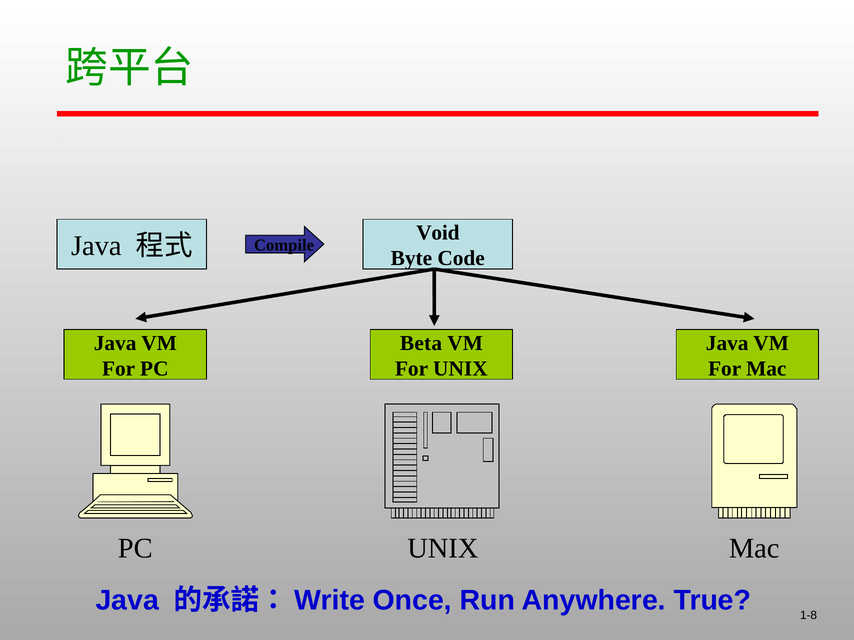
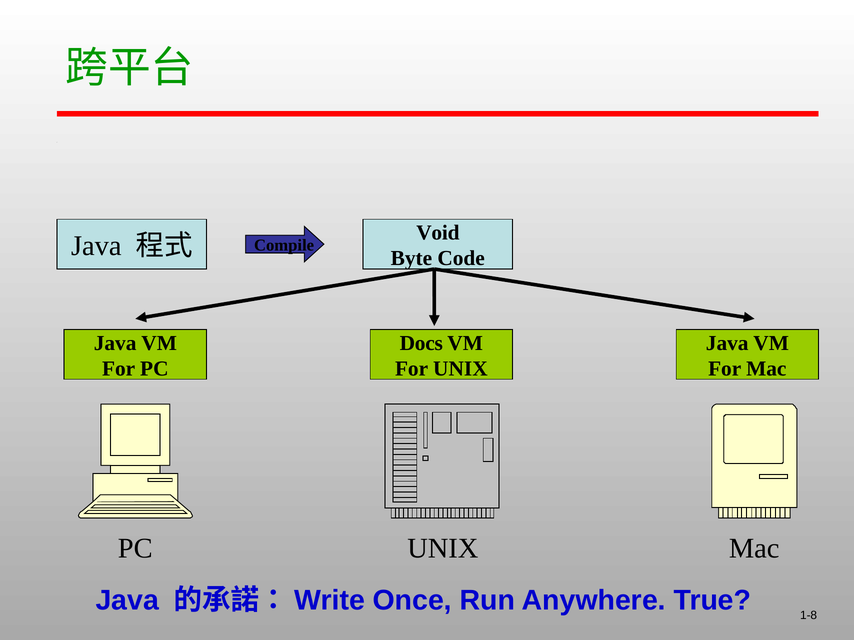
Beta: Beta -> Docs
